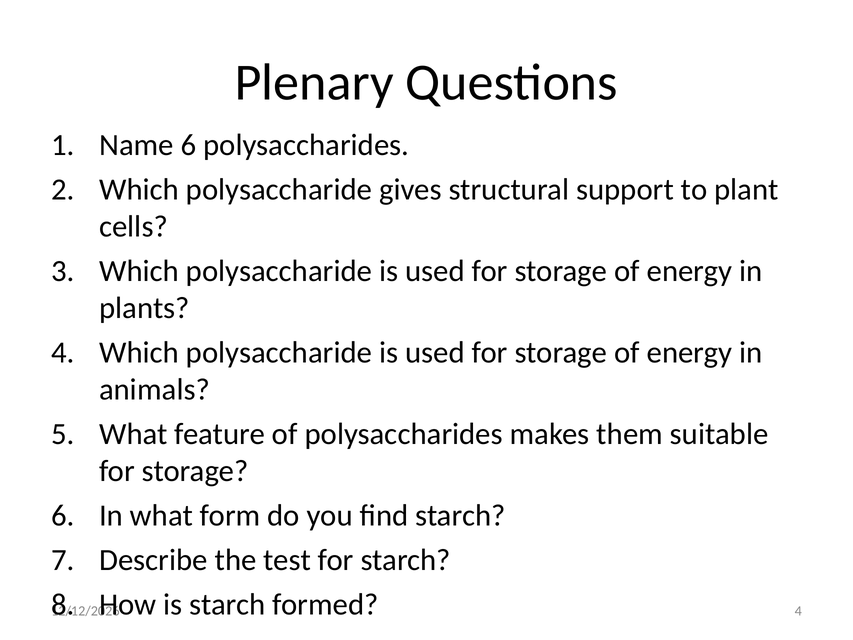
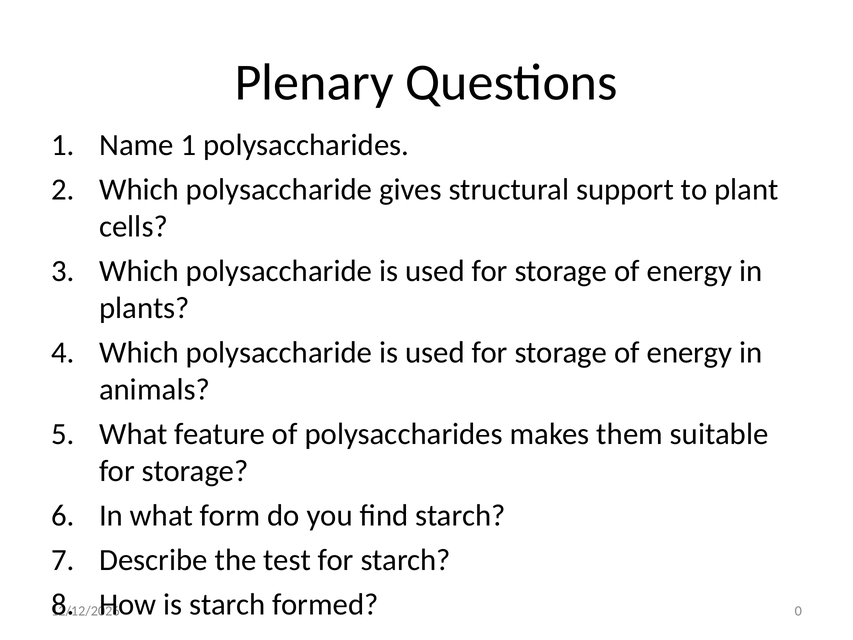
Name 6: 6 -> 1
4 at (798, 611): 4 -> 0
